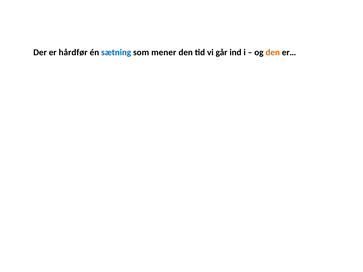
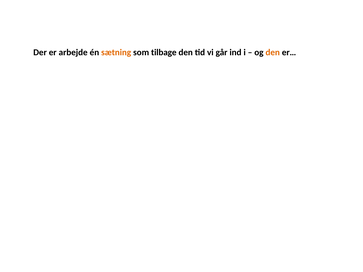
hårdfør: hårdfør -> arbejde
sætning colour: blue -> orange
mener: mener -> tilbage
